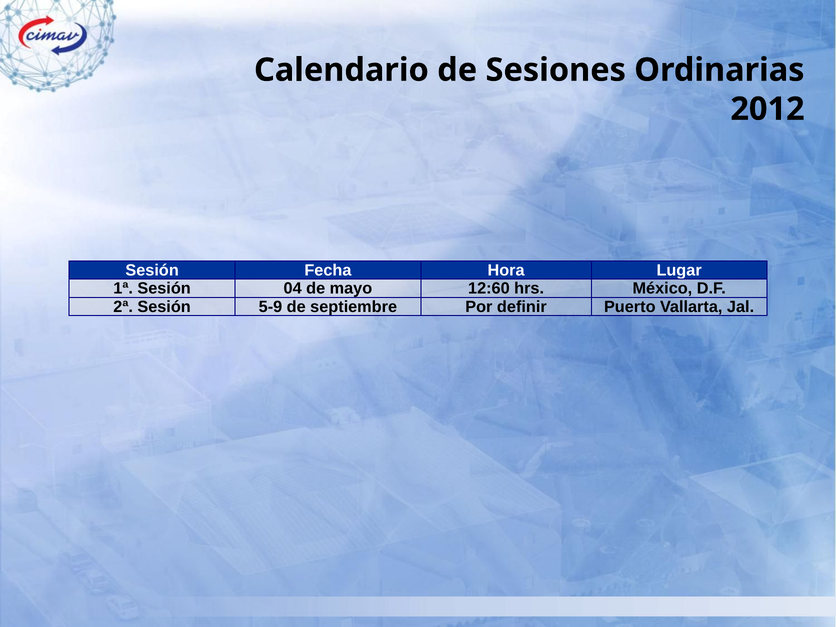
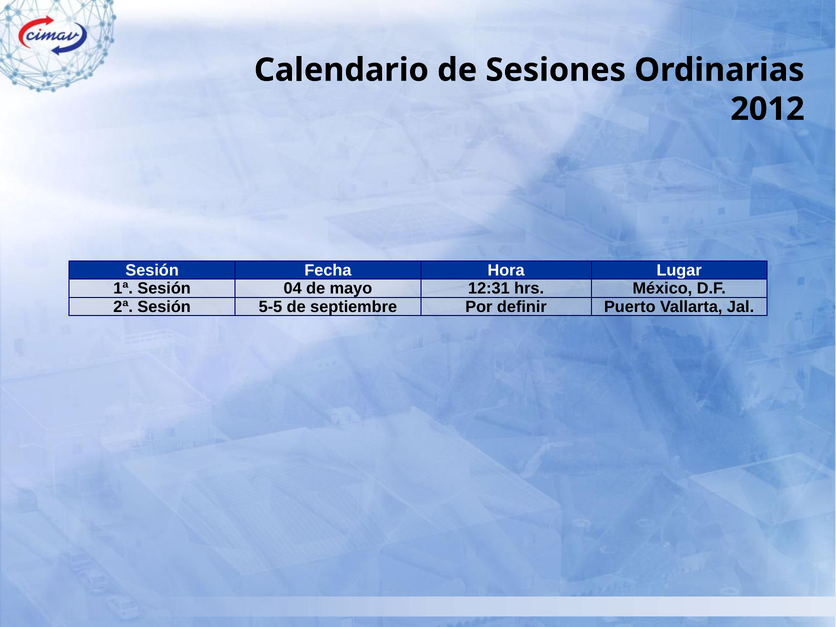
12:60: 12:60 -> 12:31
5-9: 5-9 -> 5-5
